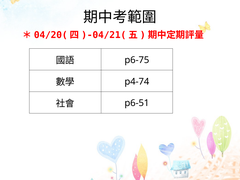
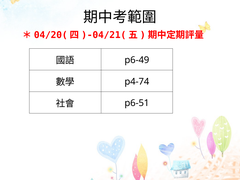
p6-75: p6-75 -> p6-49
